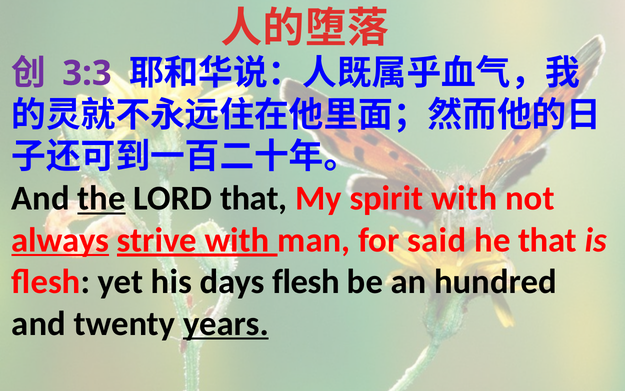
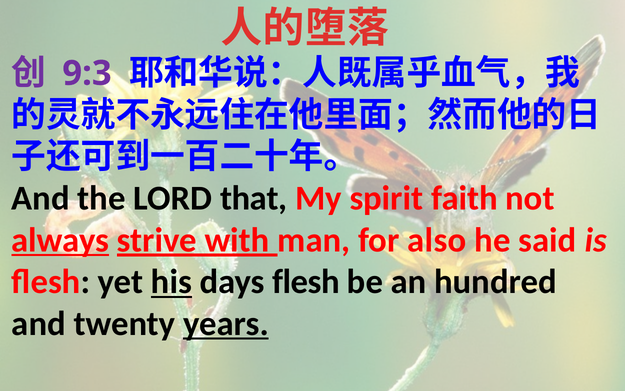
3:3: 3:3 -> 9:3
the underline: present -> none
spirit with: with -> faith
said: said -> also
he that: that -> said
his underline: none -> present
